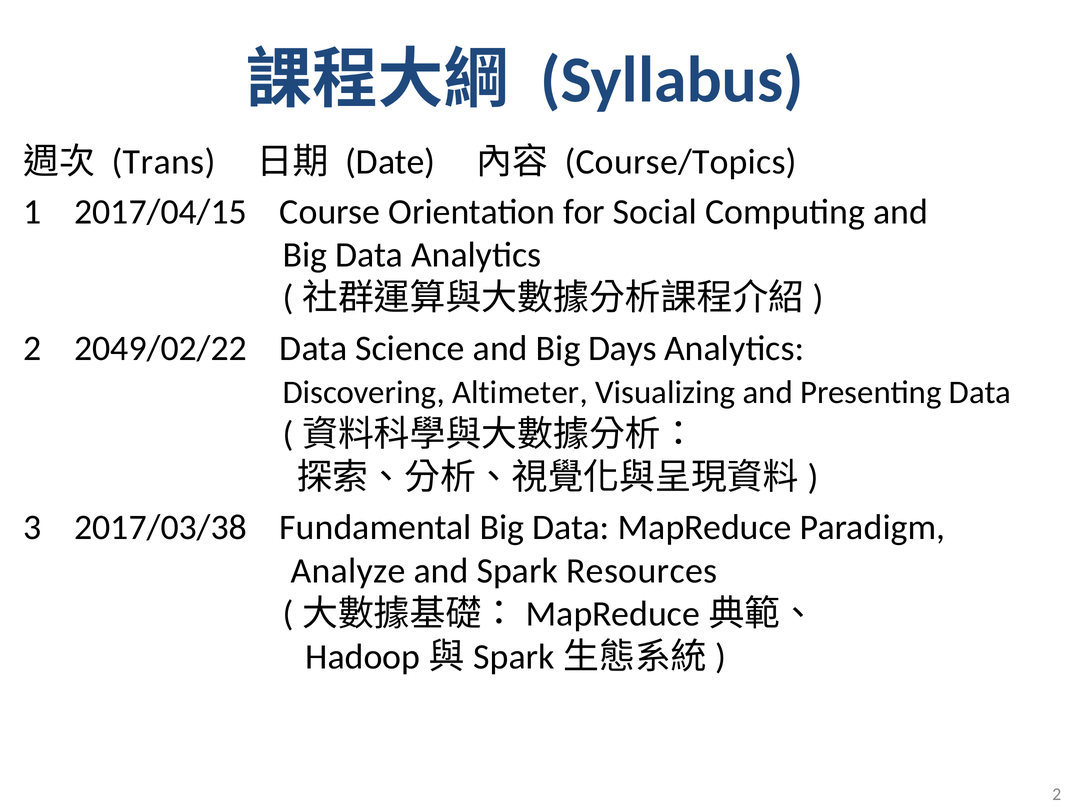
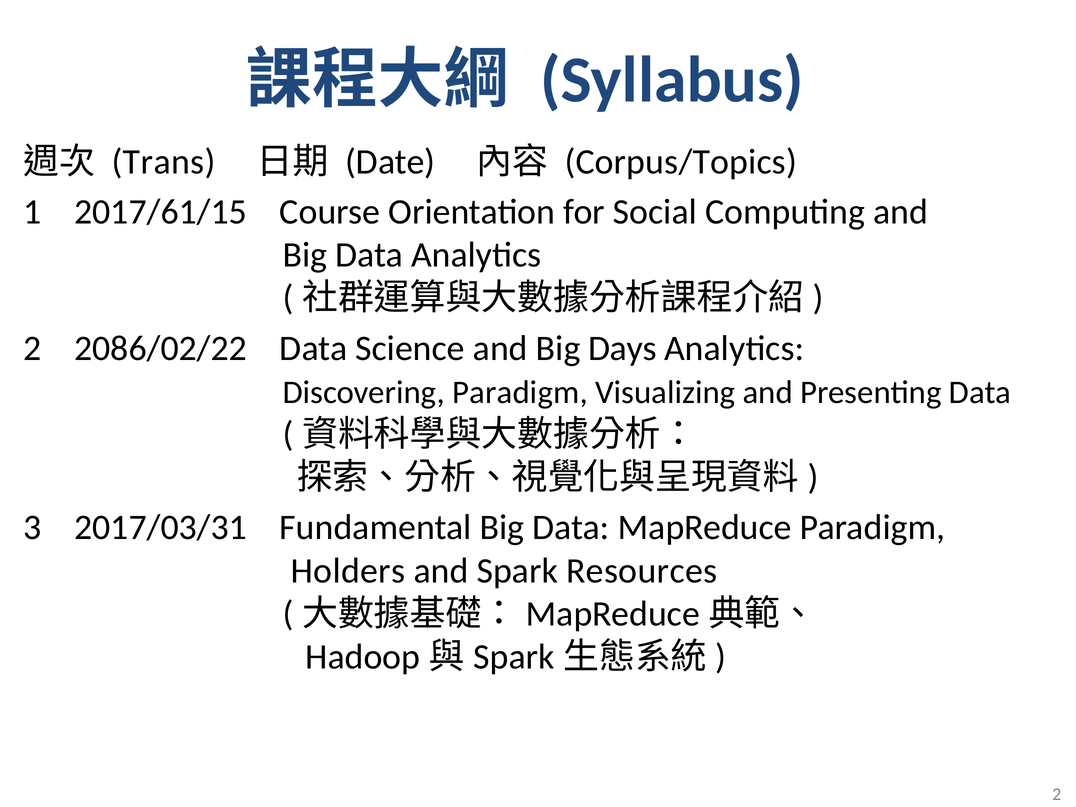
Course/Topics: Course/Topics -> Corpus/Topics
2017/04/15: 2017/04/15 -> 2017/61/15
2049/02/22: 2049/02/22 -> 2086/02/22
Discovering Altimeter: Altimeter -> Paradigm
2017/03/38: 2017/03/38 -> 2017/03/31
Analyze: Analyze -> Holders
